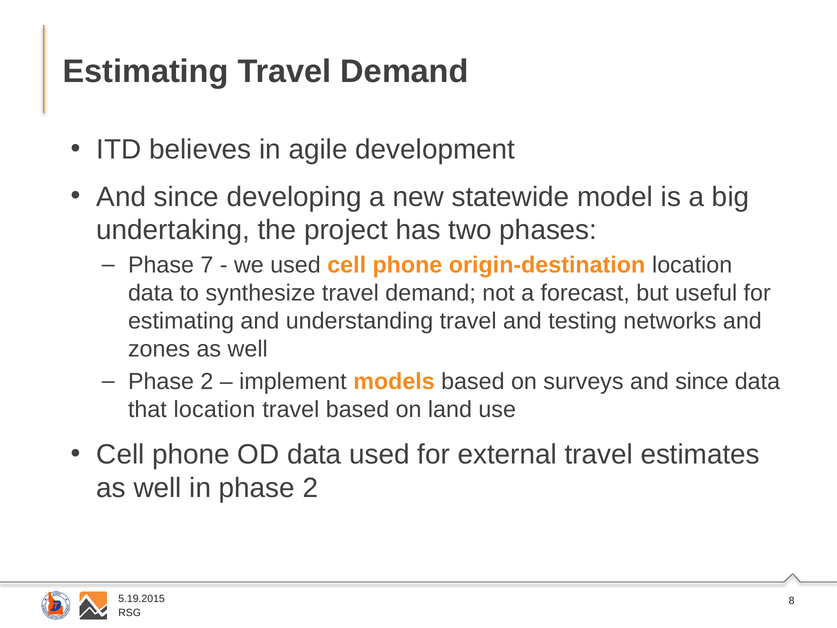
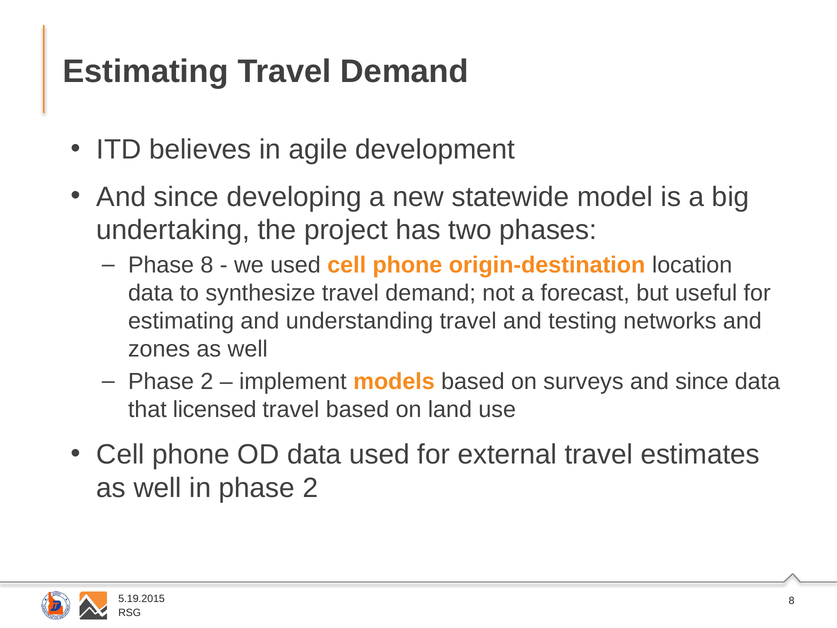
Phase 7: 7 -> 8
that location: location -> licensed
